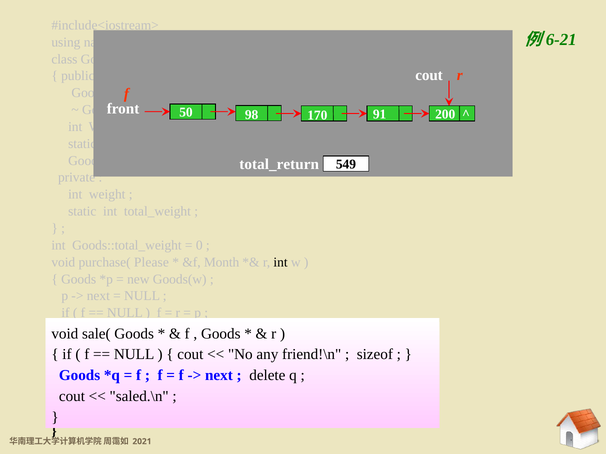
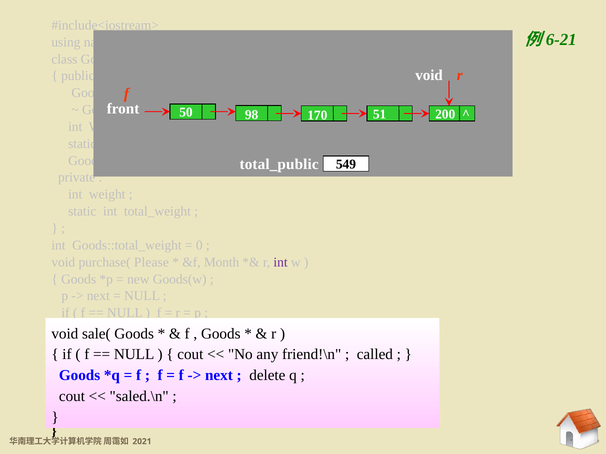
cout at (429, 75): cout -> void
91: 91 -> 51
total_return: total_return -> total_public
int at (281, 262) colour: black -> purple
sizeof: sizeof -> called
